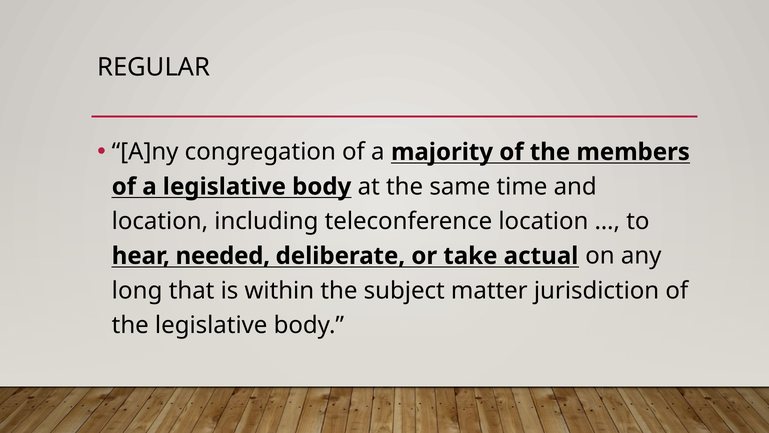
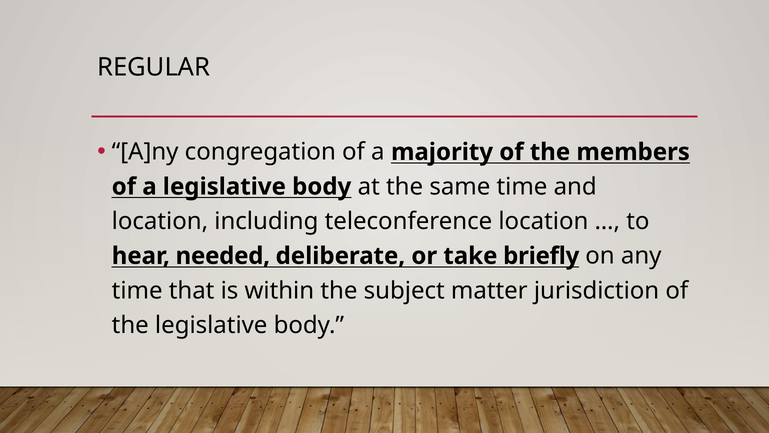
actual: actual -> briefly
long at (137, 290): long -> time
